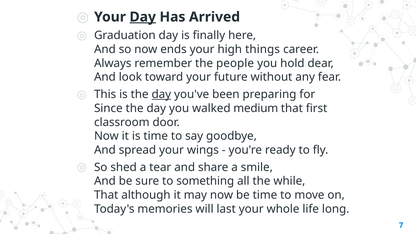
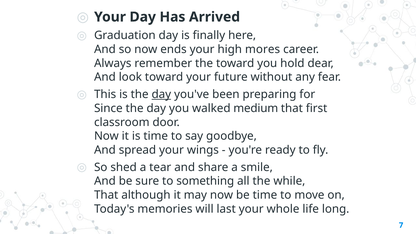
Day at (143, 17) underline: present -> none
things: things -> mores
the people: people -> toward
